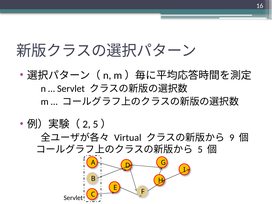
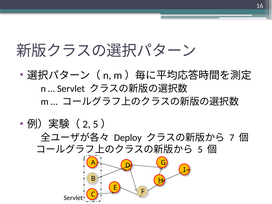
Virtual: Virtual -> Deploy
9: 9 -> 7
